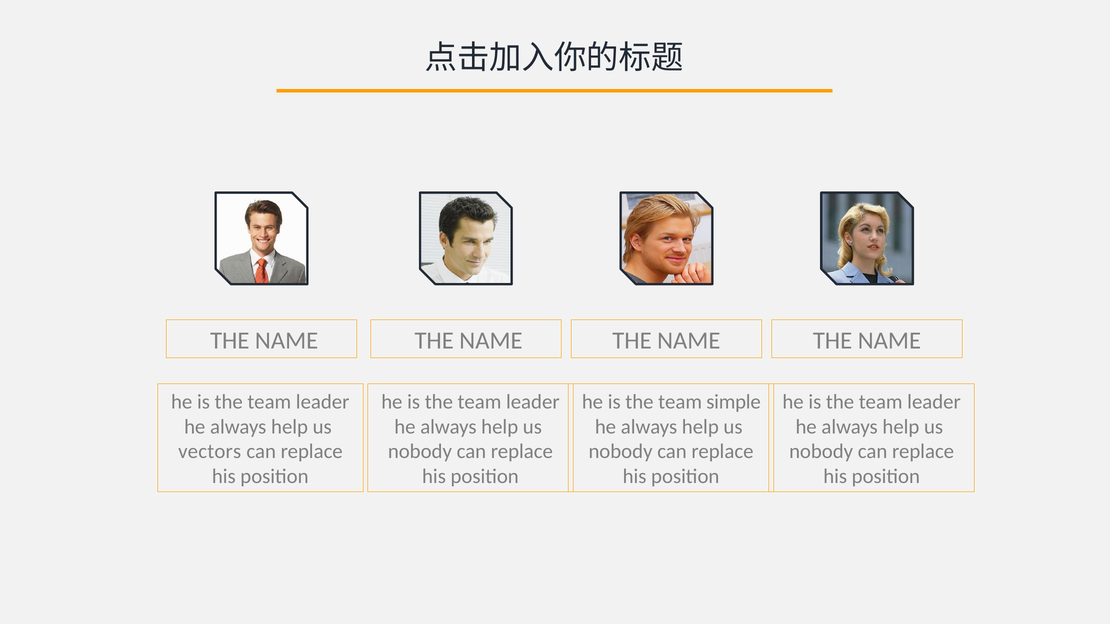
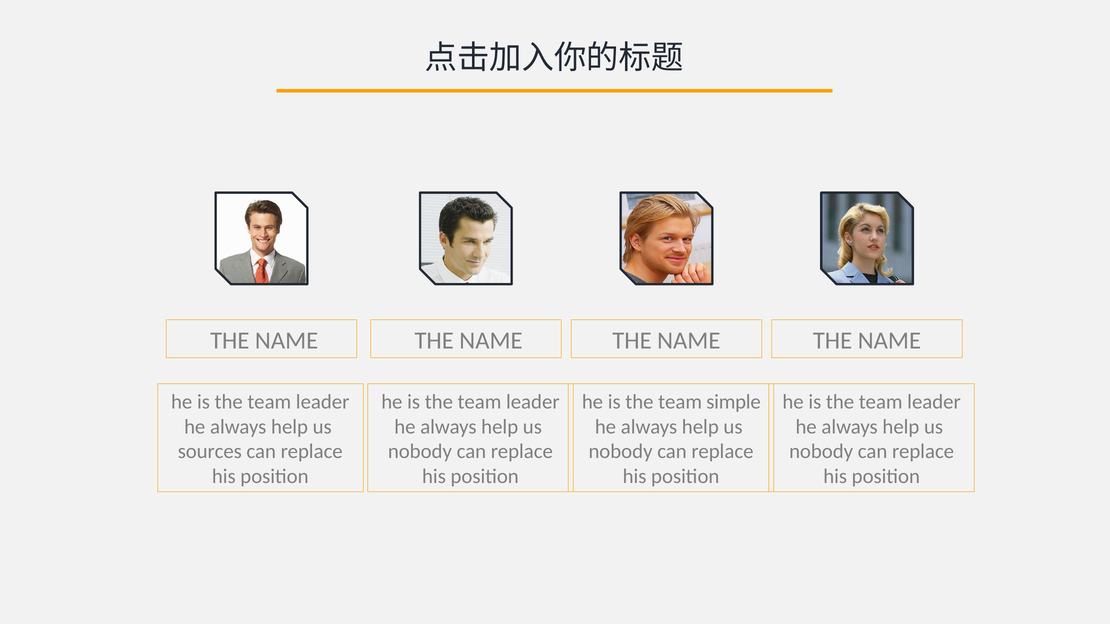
vectors: vectors -> sources
